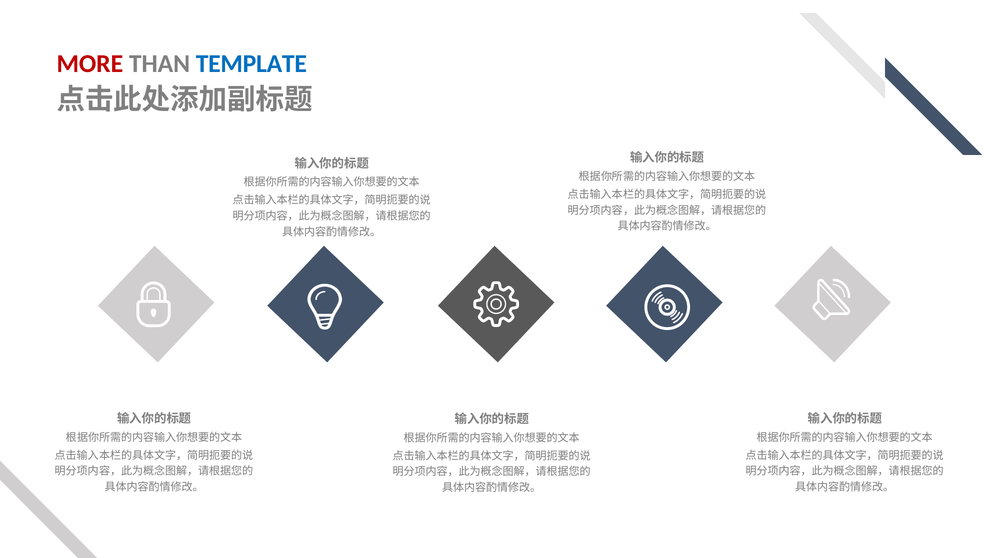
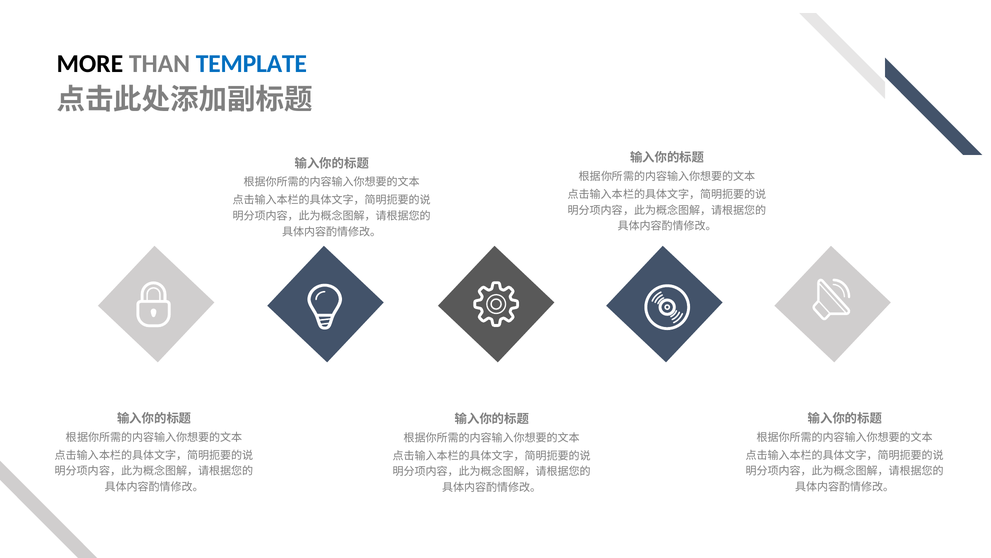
MORE colour: red -> black
